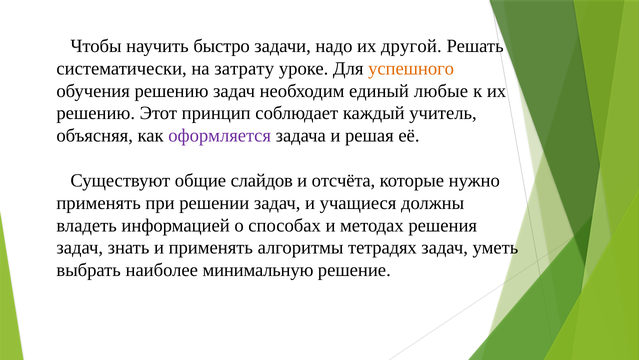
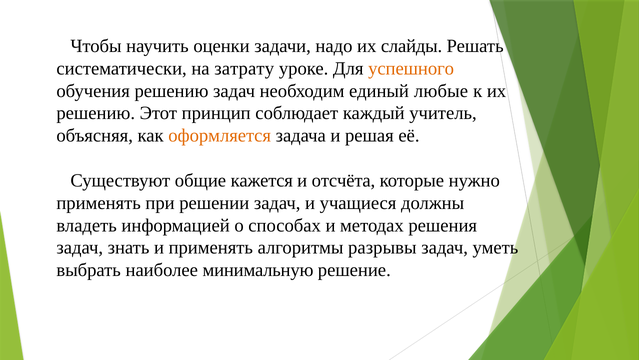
быстро: быстро -> оценки
другой: другой -> слайды
оформляется colour: purple -> orange
слайдов: слайдов -> кажется
тетрадях: тетрадях -> разрывы
